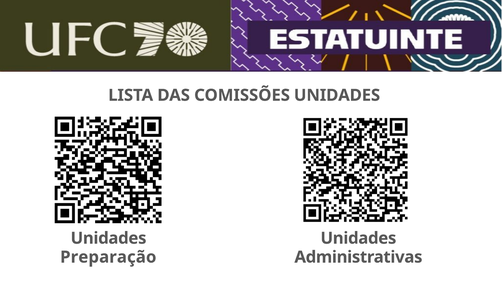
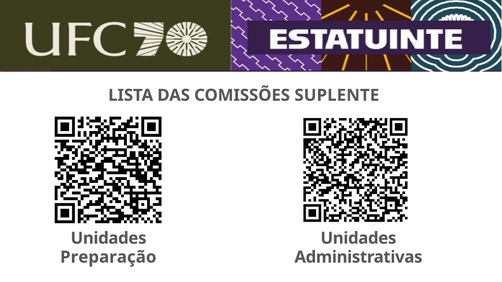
COMISSÕES UNIDADES: UNIDADES -> SUPLENTE
